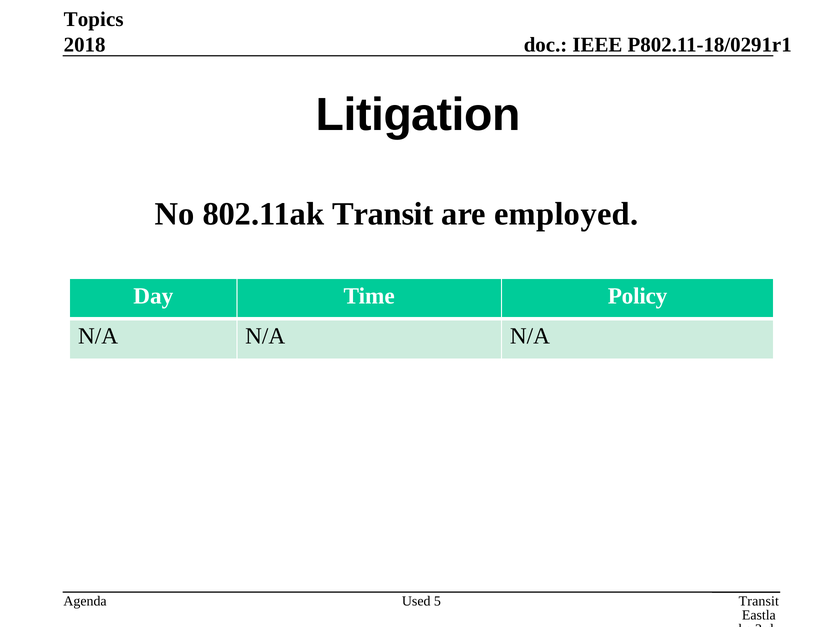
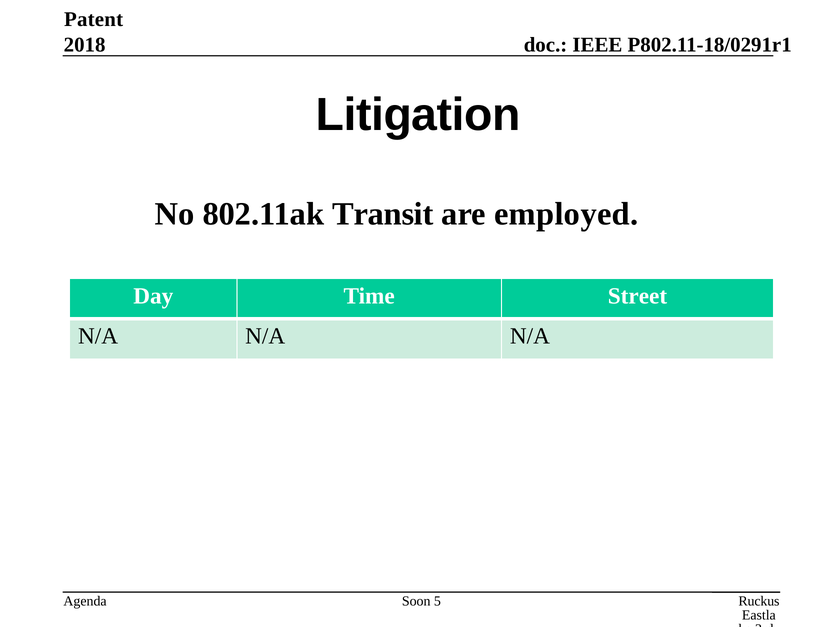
Topics: Topics -> Patent
Policy: Policy -> Street
Transit at (759, 601): Transit -> Ruckus
Used: Used -> Soon
